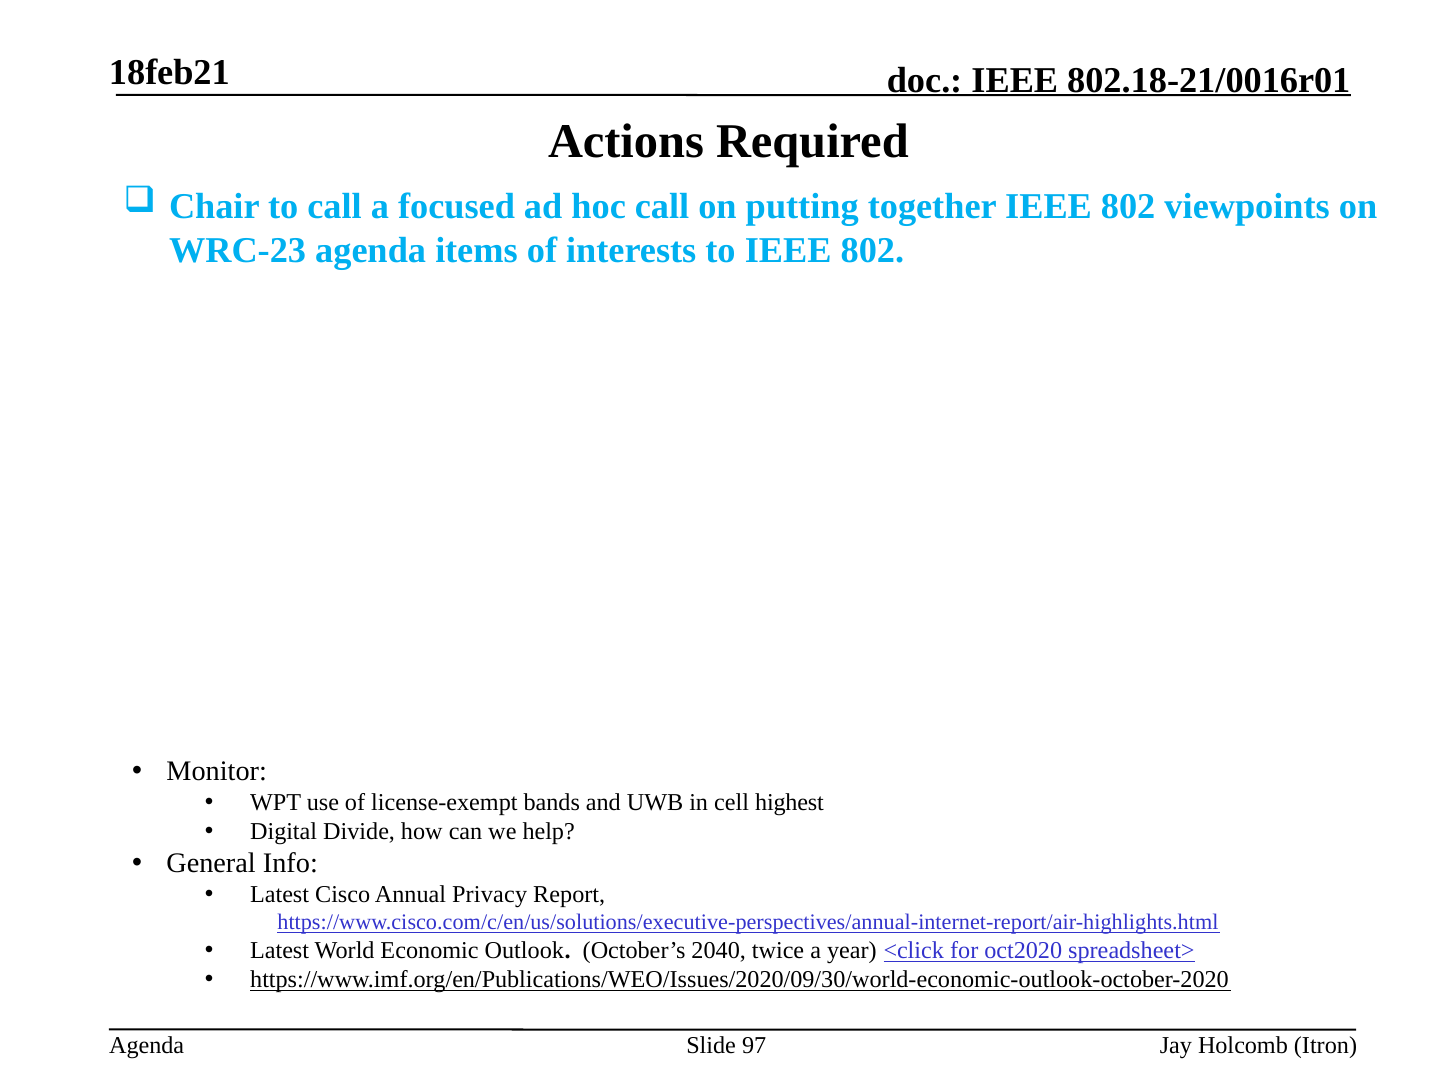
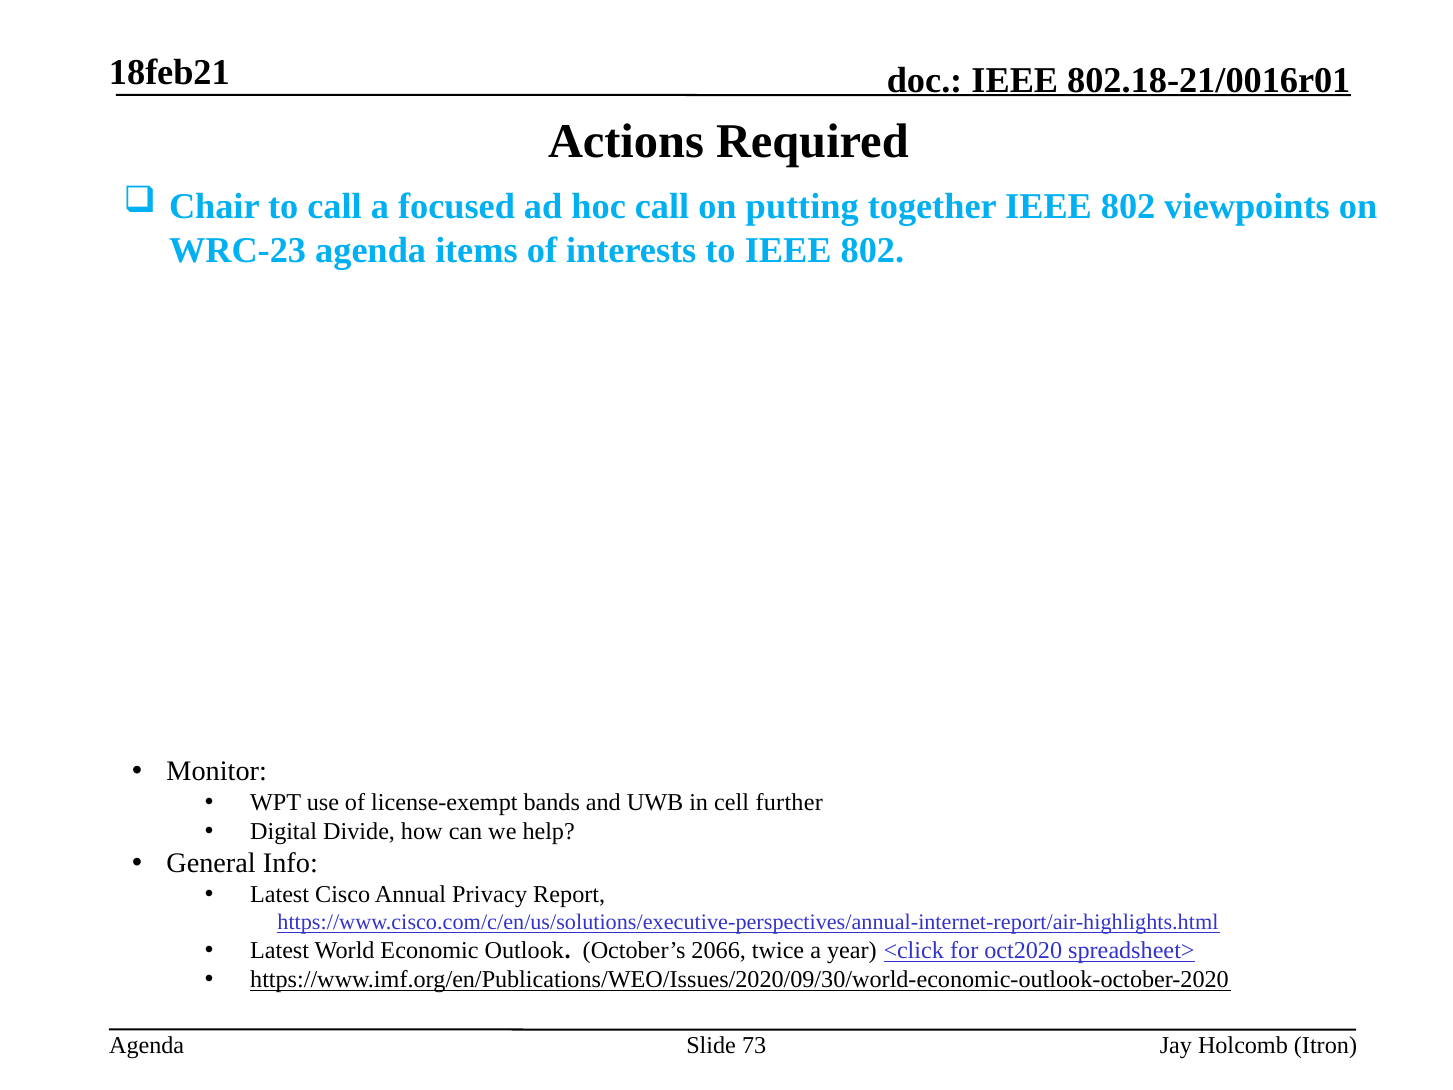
highest: highest -> further
2040: 2040 -> 2066
97: 97 -> 73
